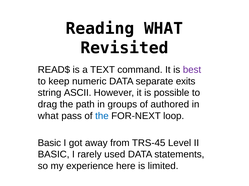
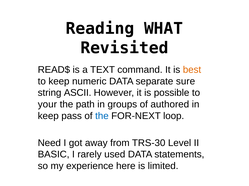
best colour: purple -> orange
exits: exits -> sure
drag: drag -> your
what at (48, 116): what -> keep
Basic at (49, 143): Basic -> Need
TRS-45: TRS-45 -> TRS-30
